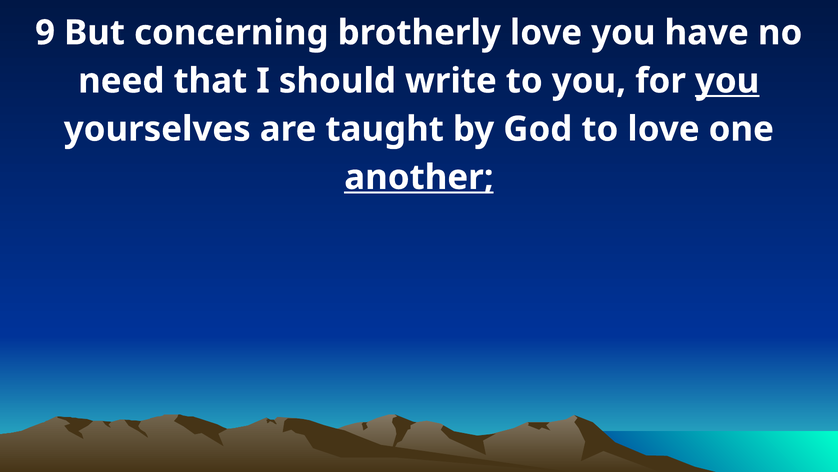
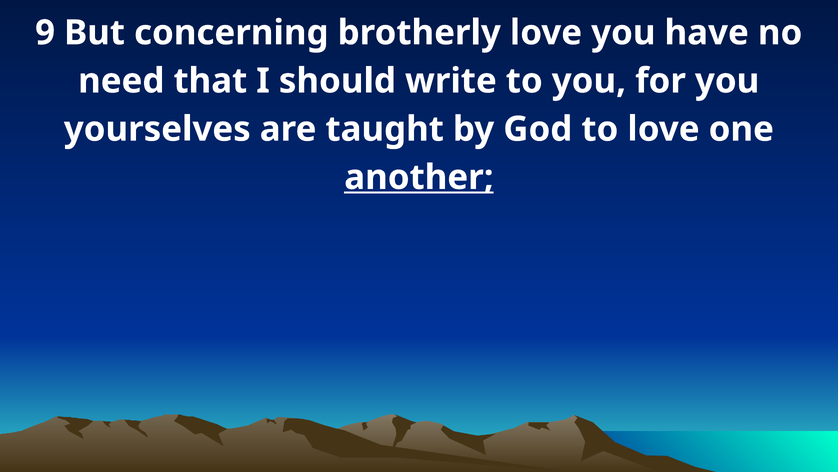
you at (727, 81) underline: present -> none
